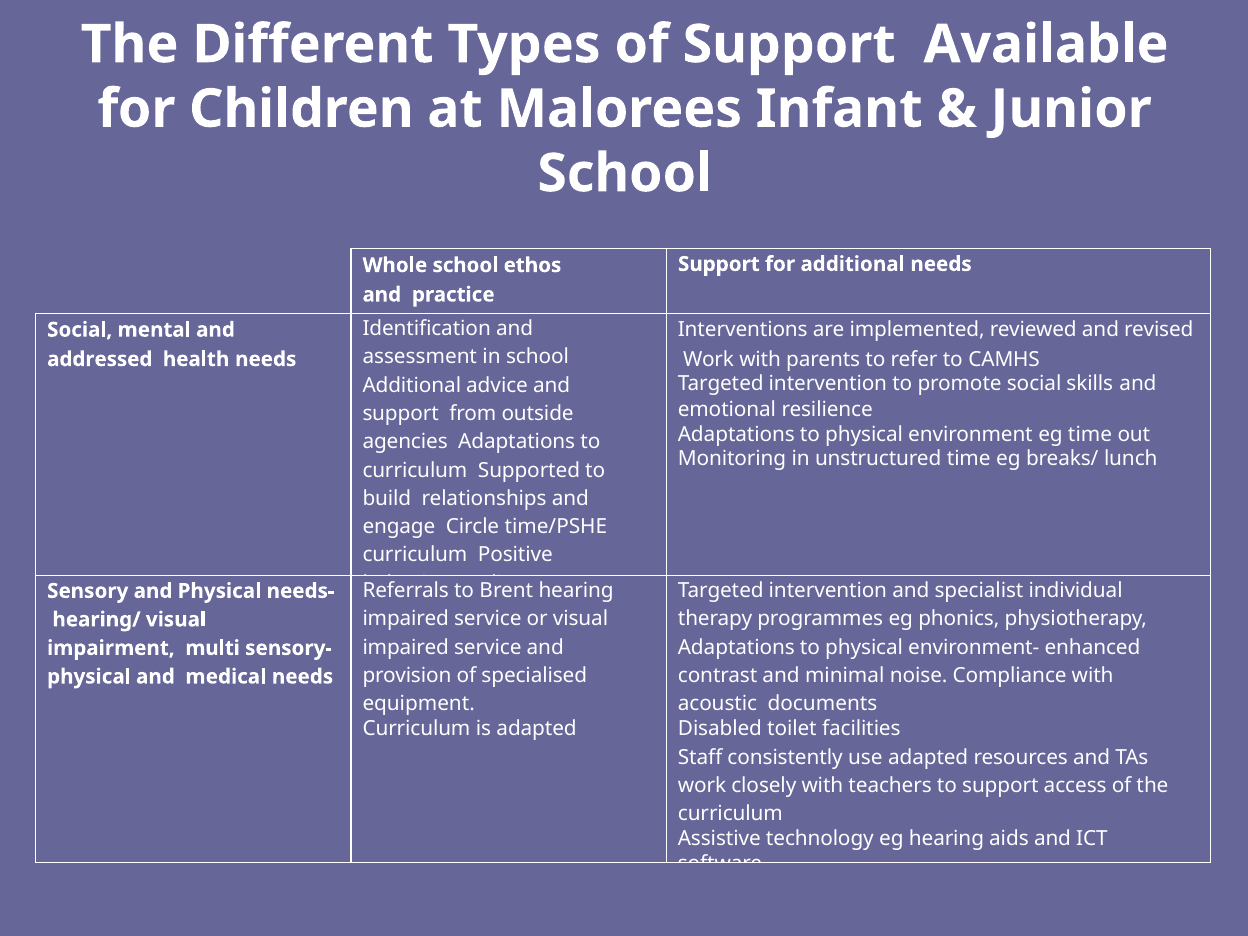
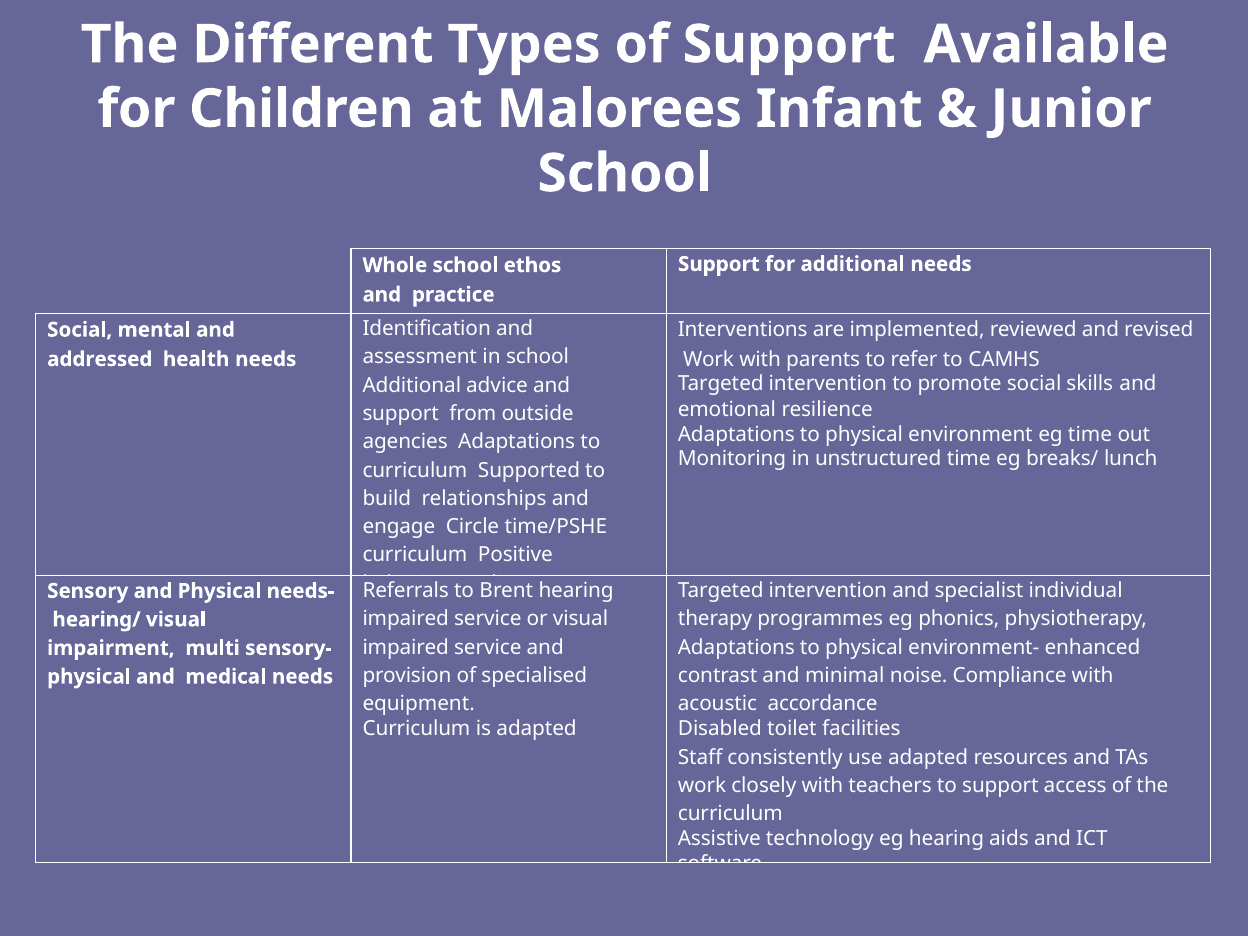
documents: documents -> accordance
